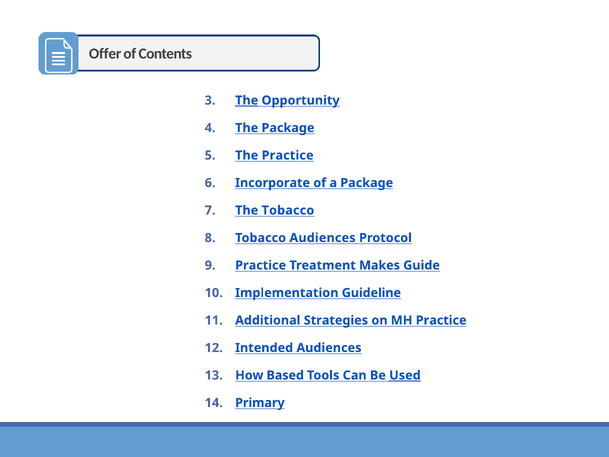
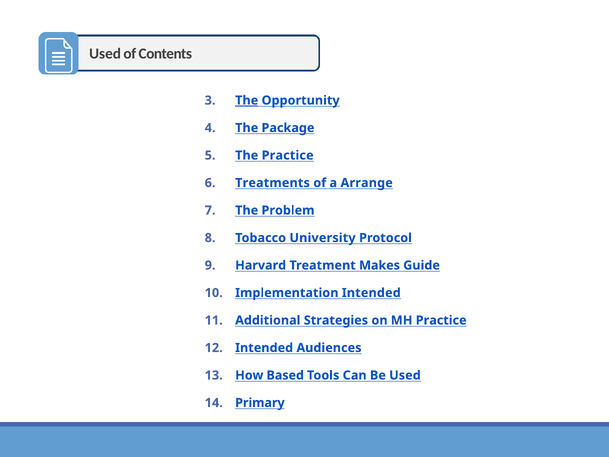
Offer at (105, 54): Offer -> Used
Incorporate: Incorporate -> Treatments
a Package: Package -> Arrange
The Tobacco: Tobacco -> Problem
Tobacco Audiences: Audiences -> University
Practice at (261, 265): Practice -> Harvard
Implementation Guideline: Guideline -> Intended
Used at (405, 375) underline: present -> none
